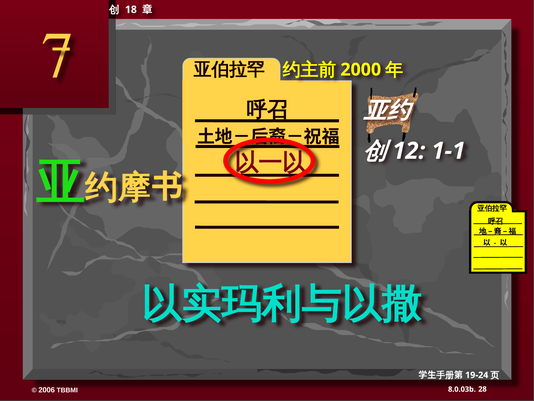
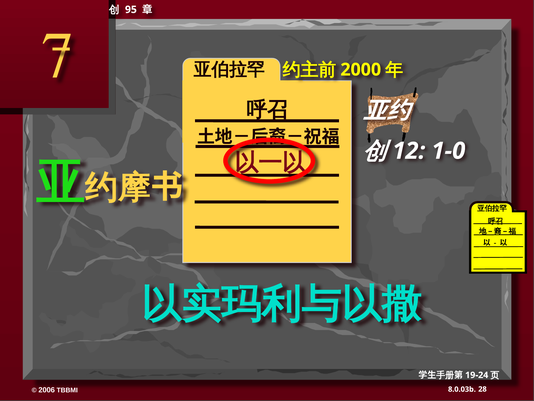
18: 18 -> 95
1-1: 1-1 -> 1-0
